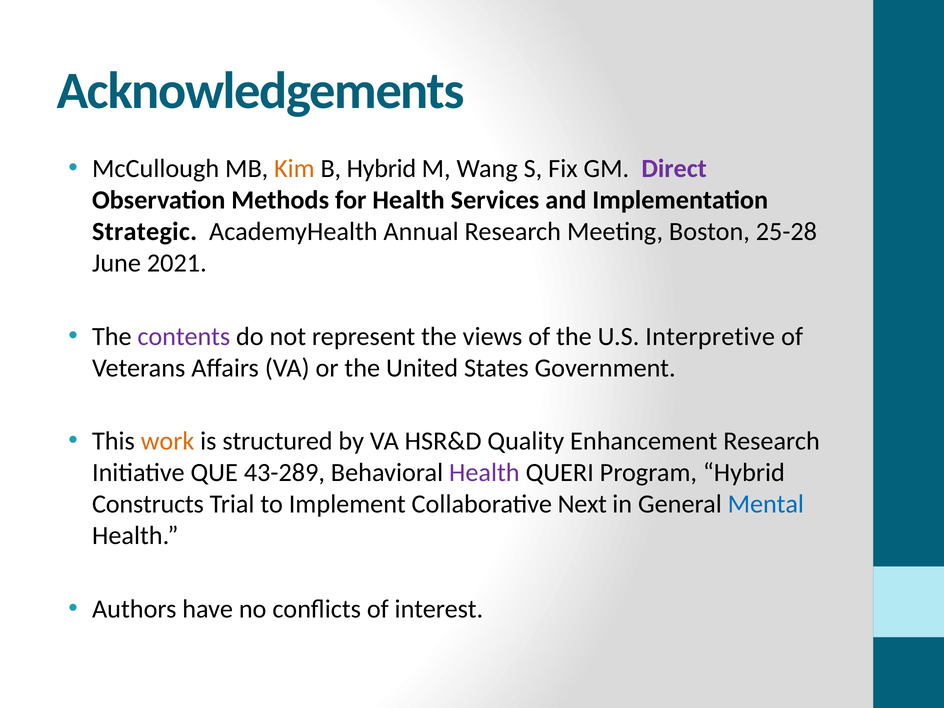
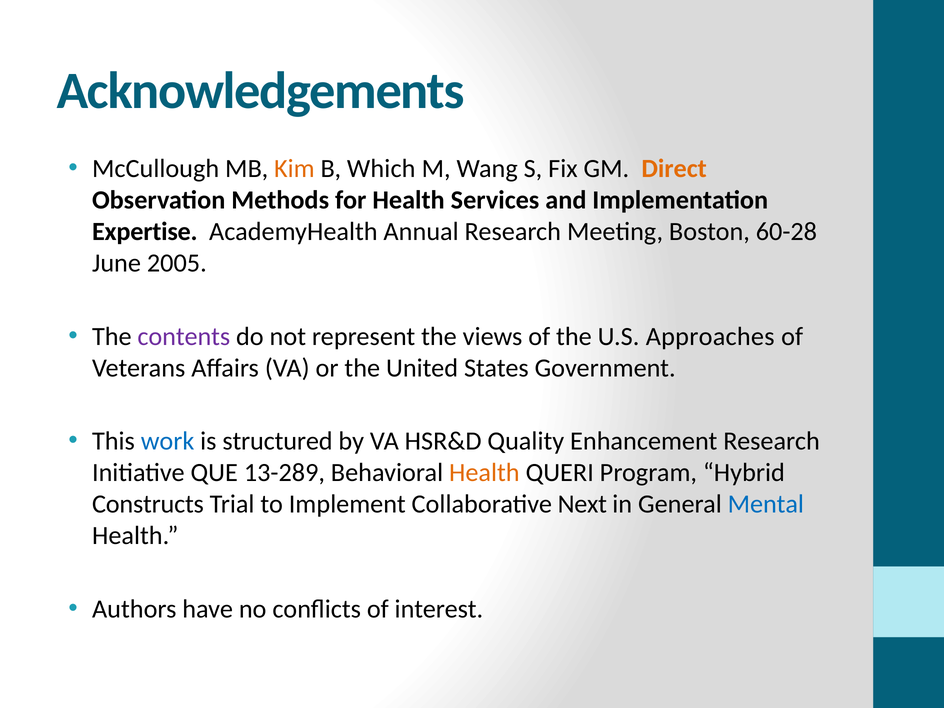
B Hybrid: Hybrid -> Which
Direct colour: purple -> orange
Strategic: Strategic -> Expertise
25-28: 25-28 -> 60-28
2021: 2021 -> 2005
Interpretive: Interpretive -> Approaches
work colour: orange -> blue
43-289: 43-289 -> 13-289
Health at (484, 473) colour: purple -> orange
